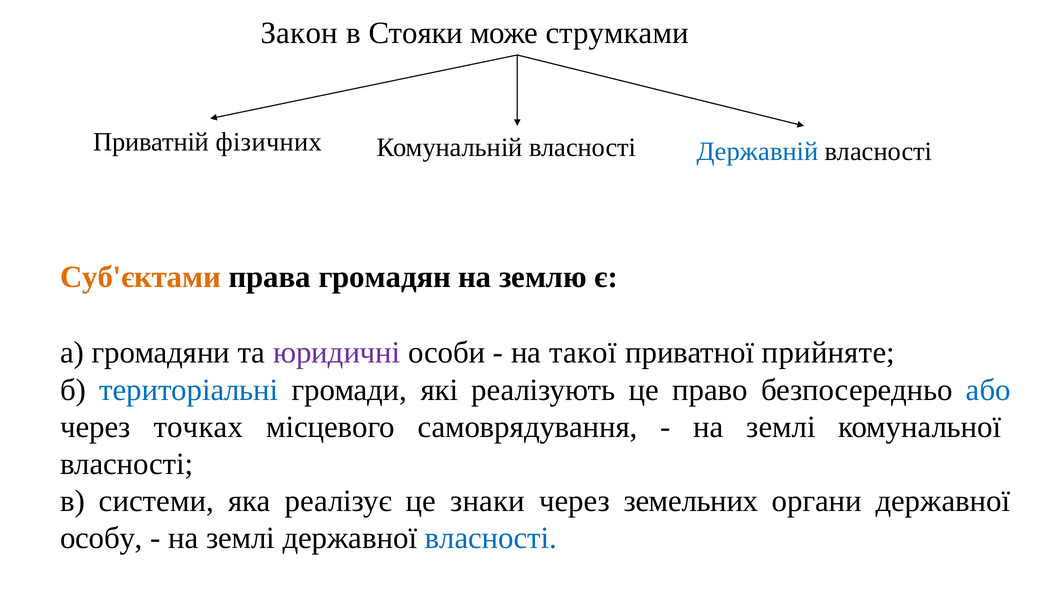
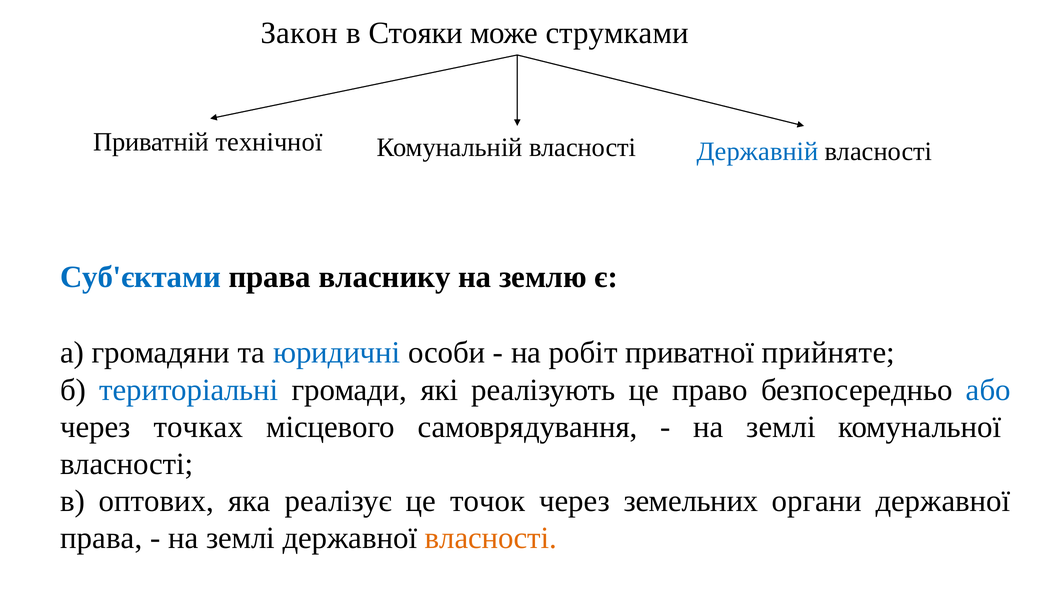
фізичних: фізичних -> технічної
Суб'єктами colour: orange -> blue
громадян: громадян -> власнику
юридичні colour: purple -> blue
такої: такої -> робіт
системи: системи -> оптових
знаки: знаки -> точок
особу at (101, 538): особу -> права
власності at (491, 538) colour: blue -> orange
